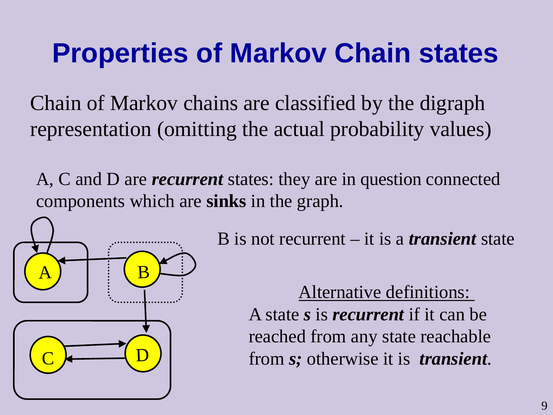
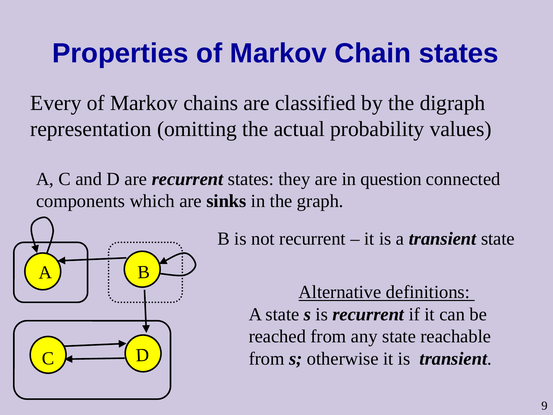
Chain at (56, 103): Chain -> Every
